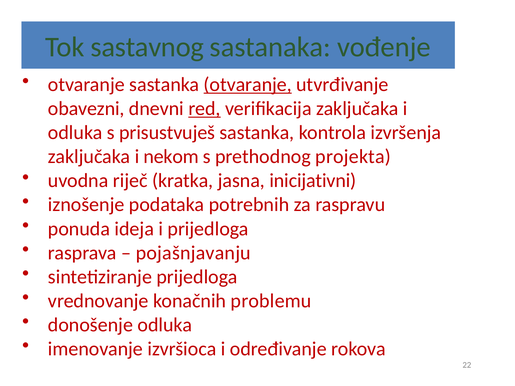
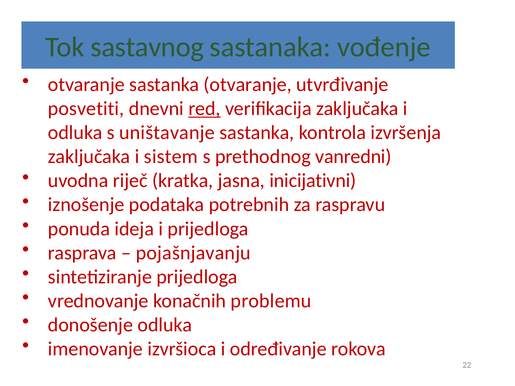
otvaranje at (248, 85) underline: present -> none
obavezni: obavezni -> posvetiti
prisustvuješ: prisustvuješ -> uništavanje
nekom: nekom -> sistem
projekta: projekta -> vanredni
